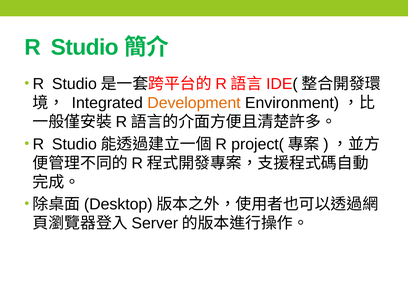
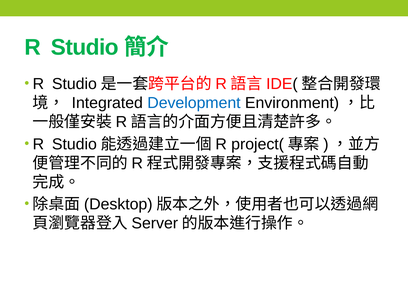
Development colour: orange -> blue
